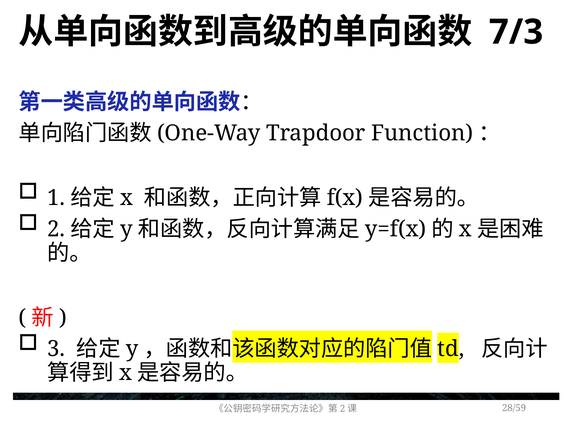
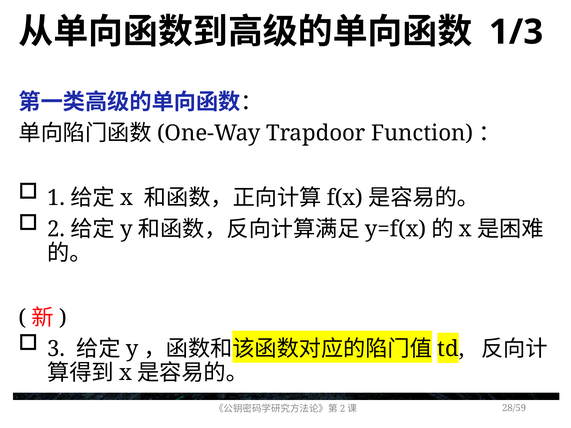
7/3: 7/3 -> 1/3
